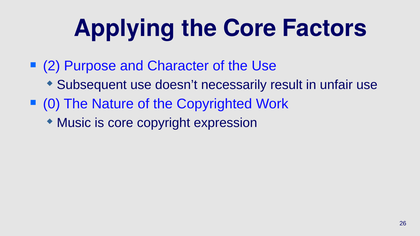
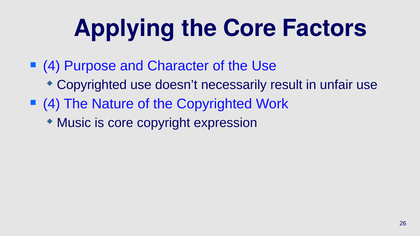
2 at (52, 66): 2 -> 4
Subsequent at (92, 85): Subsequent -> Copyrighted
0 at (52, 104): 0 -> 4
